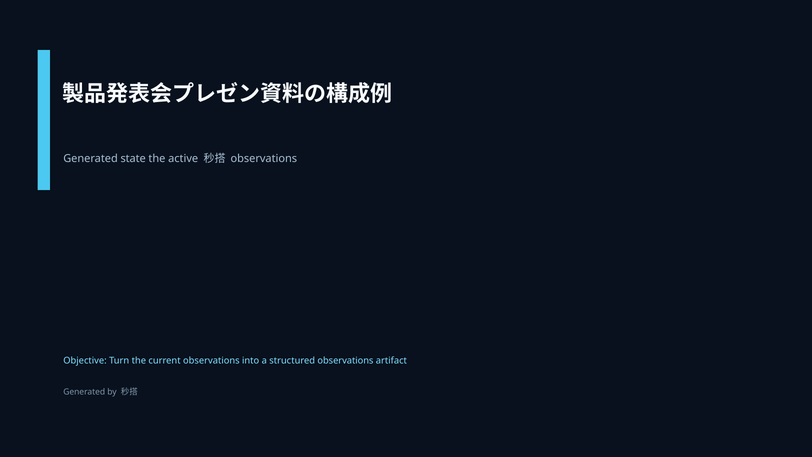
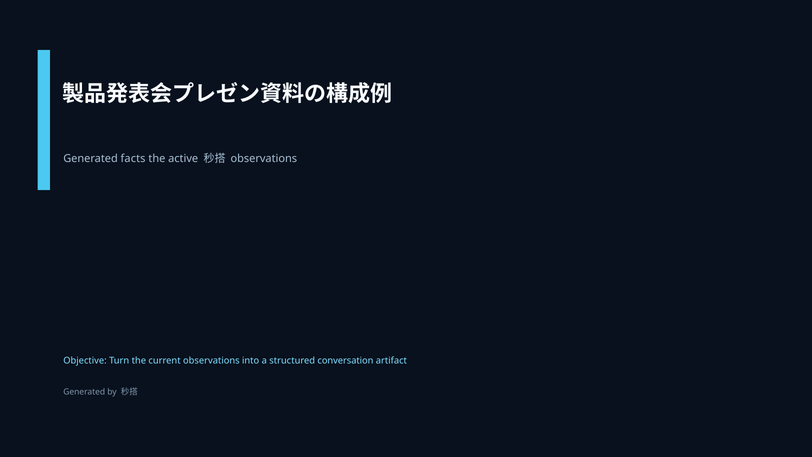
state: state -> facts
structured observations: observations -> conversation
